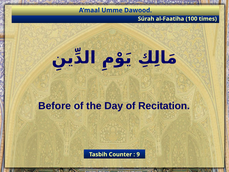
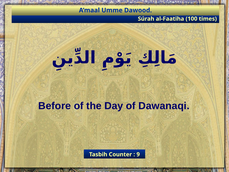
Recitation: Recitation -> Dawanaqi
